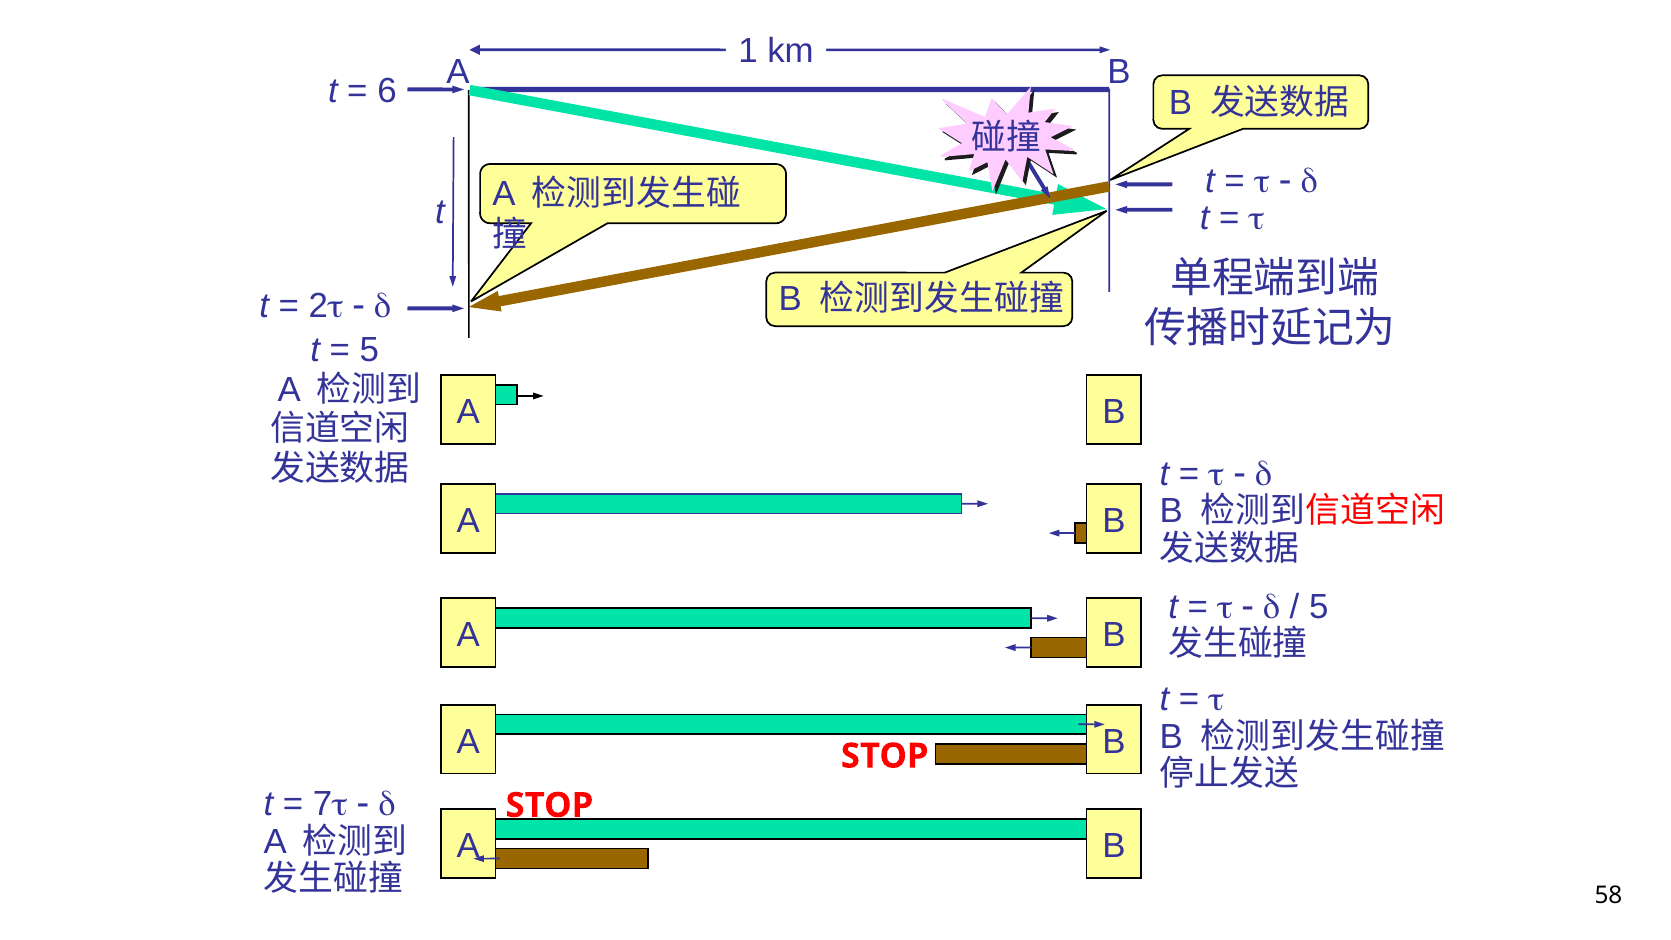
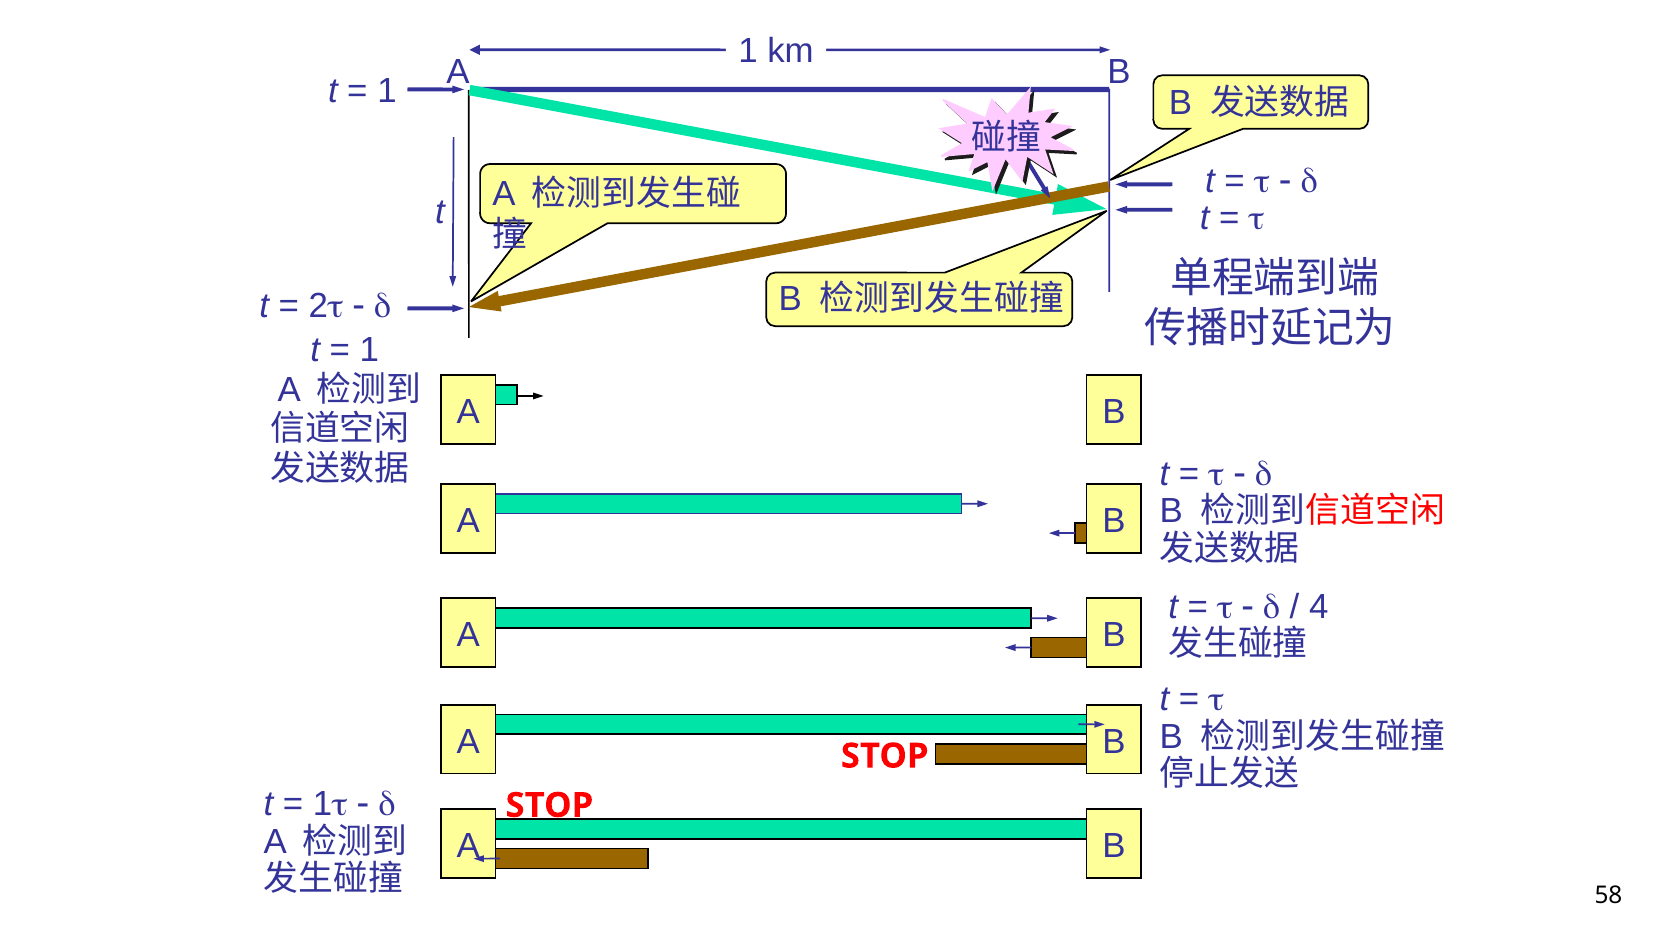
6 at (387, 91): 6 -> 1
5 at (369, 350): 5 -> 1
5 at (1319, 607): 5 -> 4
7 at (323, 804): 7 -> 1
